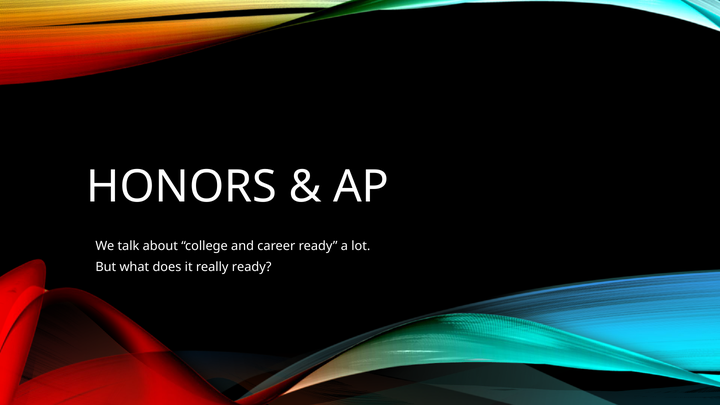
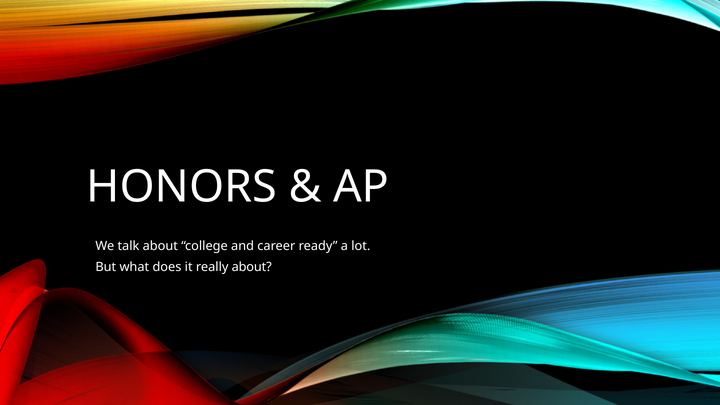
really ready: ready -> about
